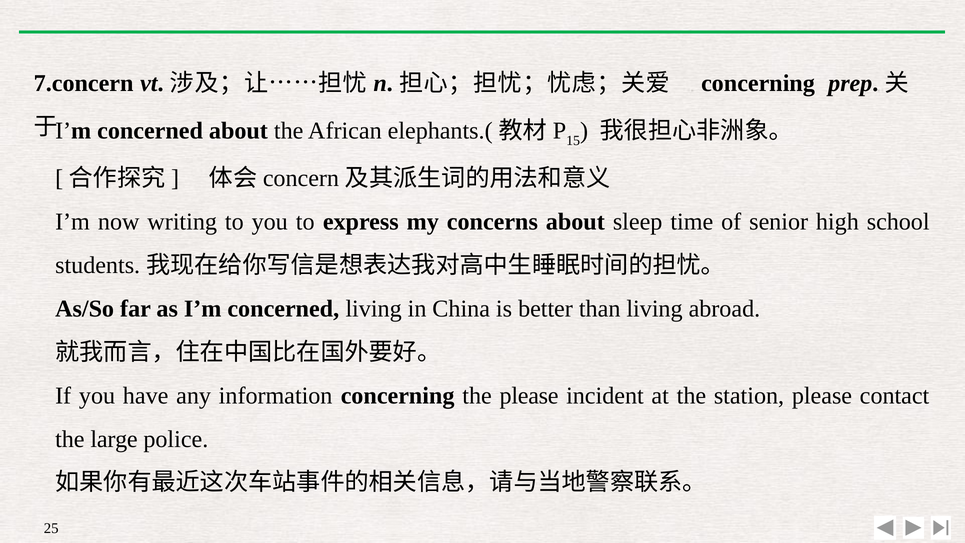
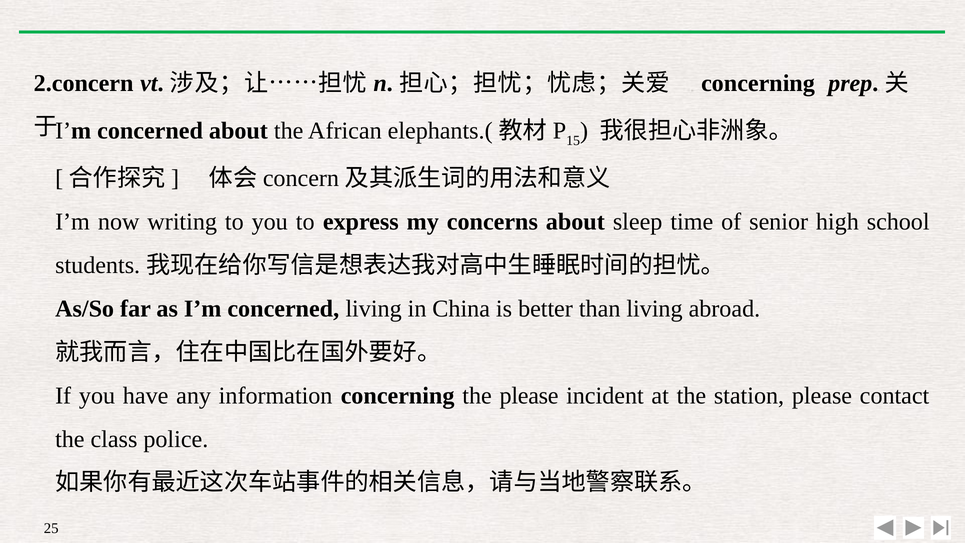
7.concern: 7.concern -> 2.concern
large: large -> class
